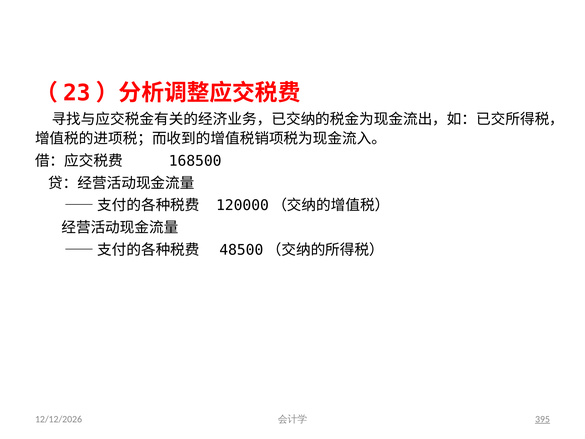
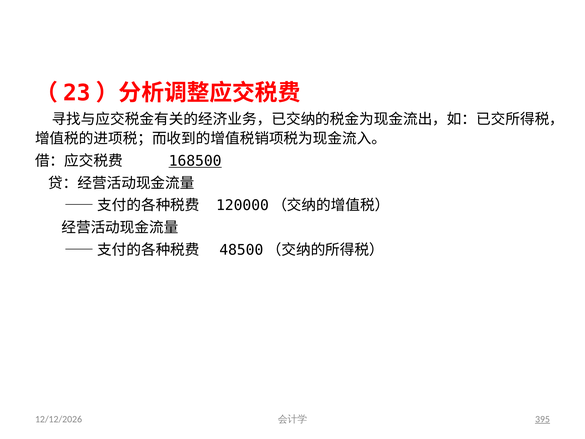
168500 underline: none -> present
